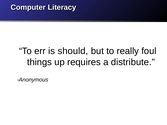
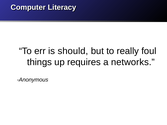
distribute: distribute -> networks
